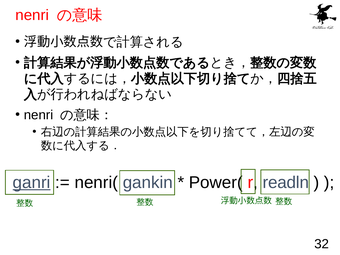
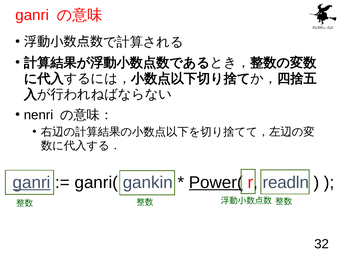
nenri at (32, 15): nenri -> ganri
nenri(: nenri( -> ganri(
Power( underline: none -> present
